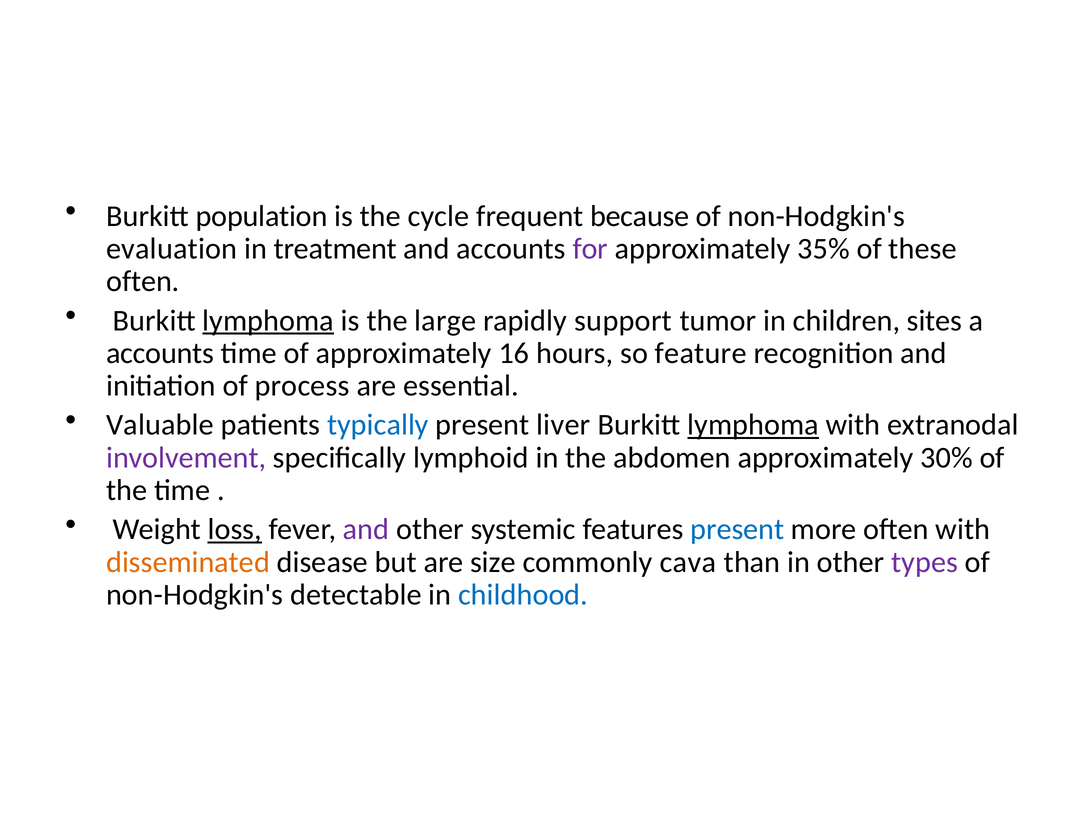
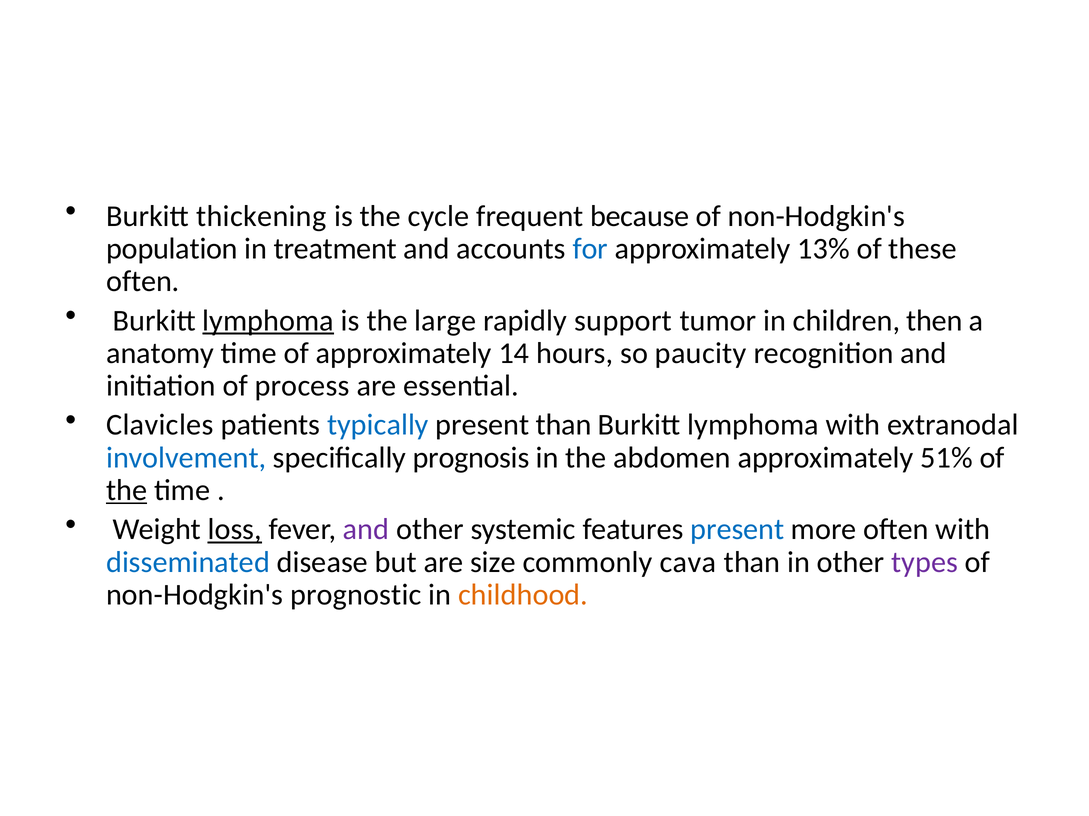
population: population -> thickening
evaluation: evaluation -> population
for colour: purple -> blue
35%: 35% -> 13%
sites: sites -> then
accounts at (160, 353): accounts -> anatomy
16: 16 -> 14
feature: feature -> paucity
Valuable: Valuable -> Clavicles
present liver: liver -> than
lymphoma at (753, 425) underline: present -> none
involvement colour: purple -> blue
lymphoid: lymphoid -> prognosis
30%: 30% -> 51%
the at (127, 491) underline: none -> present
disseminated colour: orange -> blue
detectable: detectable -> prognostic
childhood colour: blue -> orange
